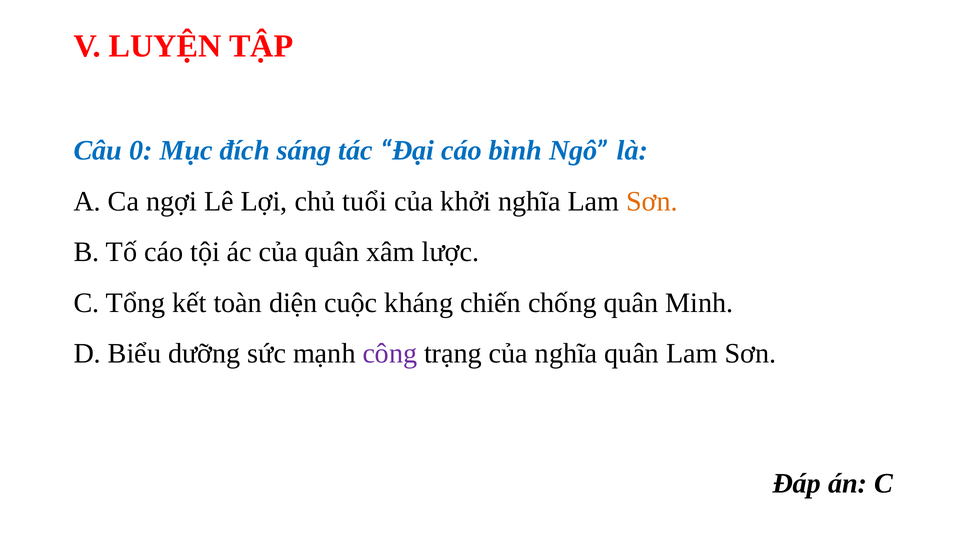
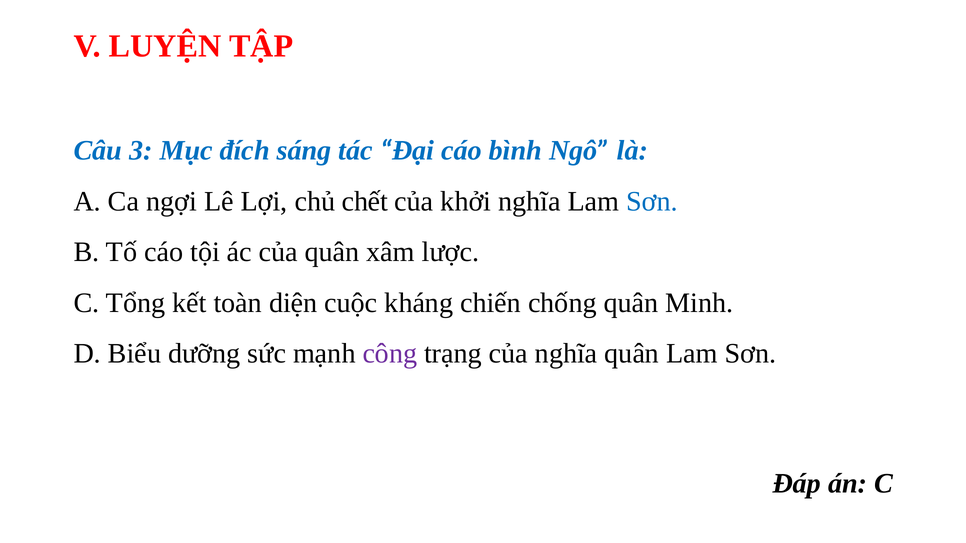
0: 0 -> 3
tuổi: tuổi -> chết
Sơn at (652, 201) colour: orange -> blue
